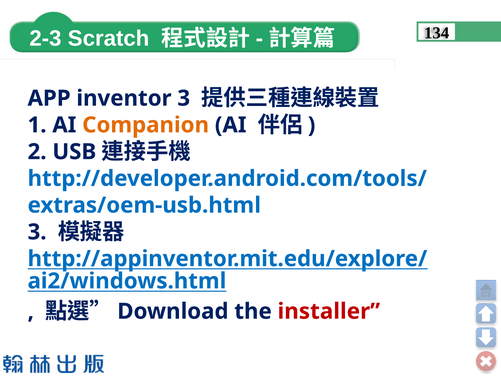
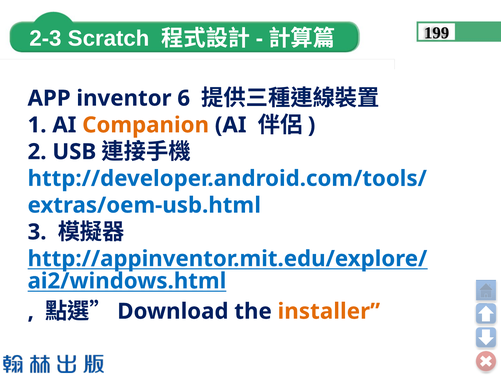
134: 134 -> 199
inventor 3: 3 -> 6
installer colour: red -> orange
